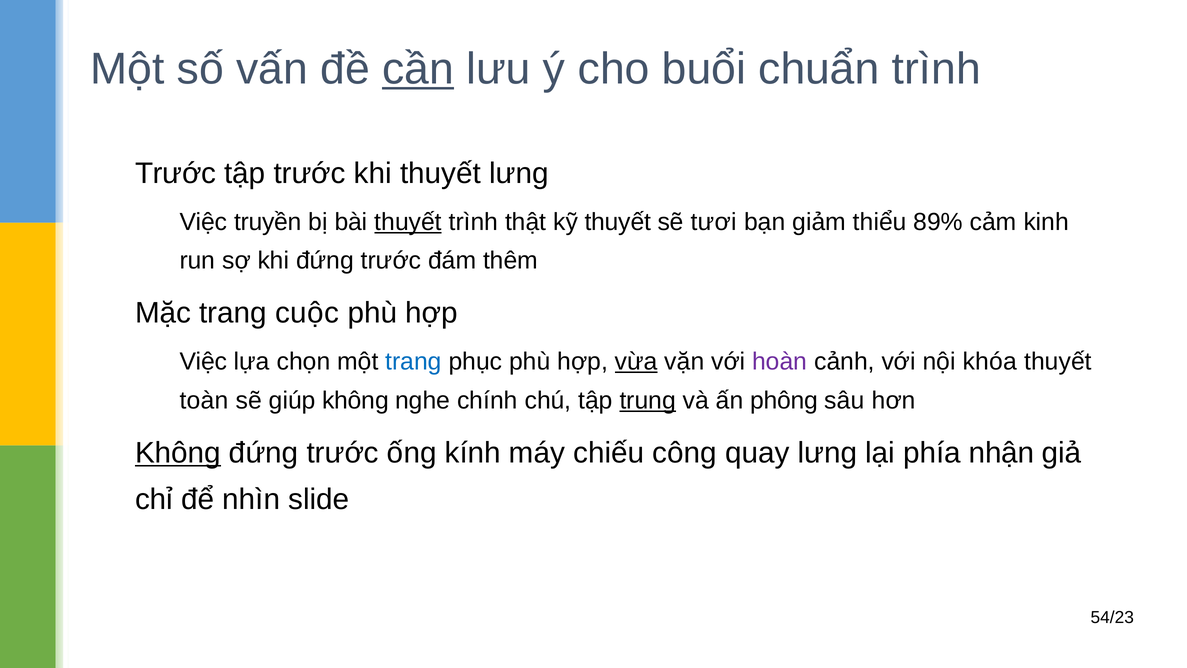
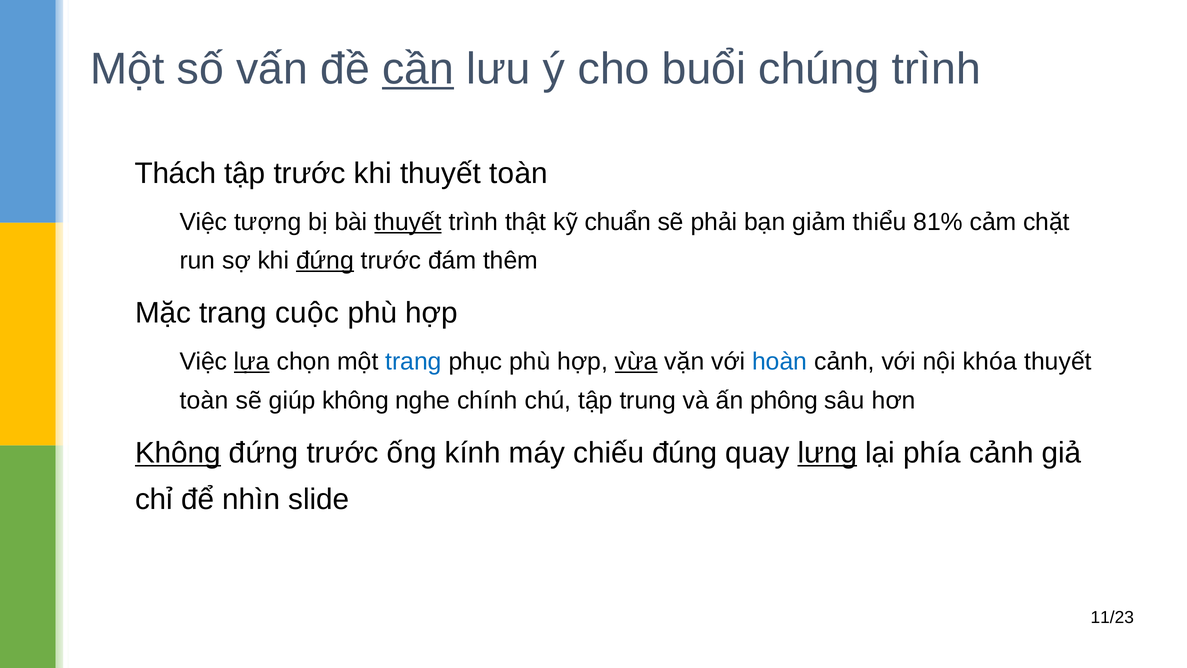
chuẩn: chuẩn -> chúng
Trước at (176, 173): Trước -> Thách
khi thuyết lưng: lưng -> toàn
truyền: truyền -> tượng
kỹ thuyết: thuyết -> chuẩn
tươi: tươi -> phải
89%: 89% -> 81%
kinh: kinh -> chặt
đứng at (325, 260) underline: none -> present
lựa underline: none -> present
hoàn colour: purple -> blue
trung underline: present -> none
công: công -> đúng
lưng at (827, 453) underline: none -> present
phía nhận: nhận -> cảnh
54/23: 54/23 -> 11/23
